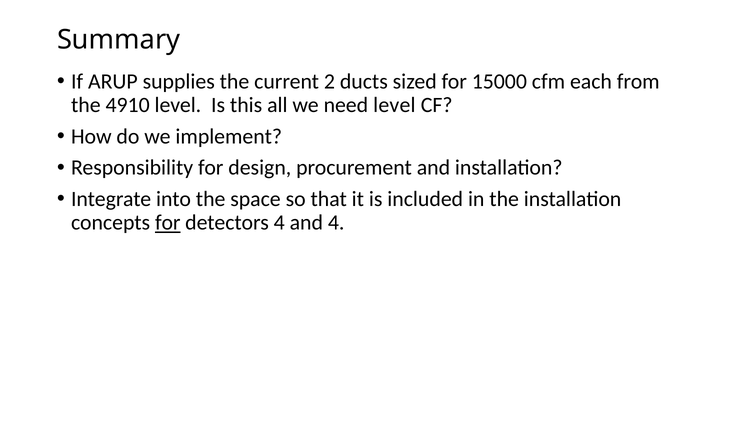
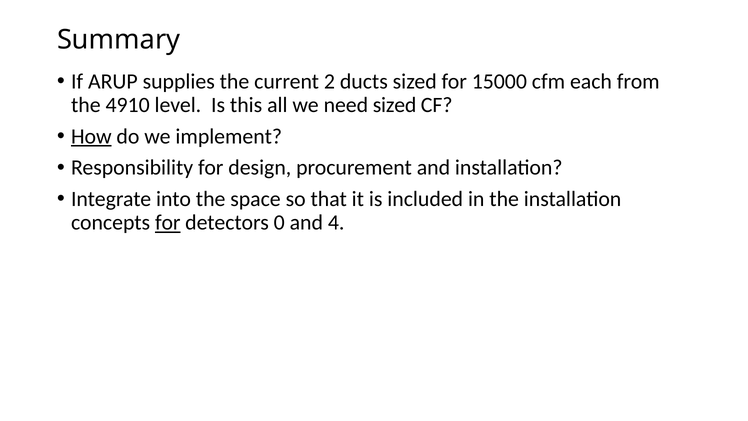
need level: level -> sized
How underline: none -> present
detectors 4: 4 -> 0
